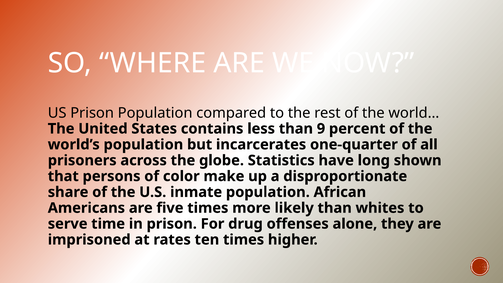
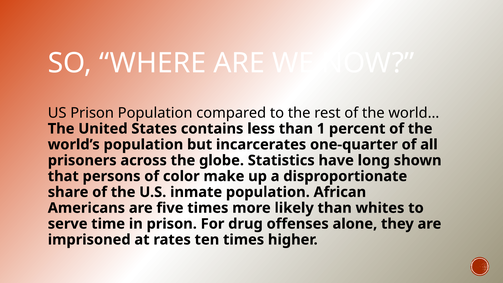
9: 9 -> 1
